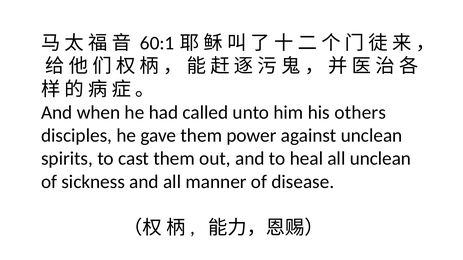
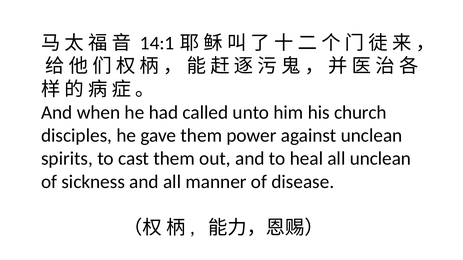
60:1: 60:1 -> 14:1
others: others -> church
